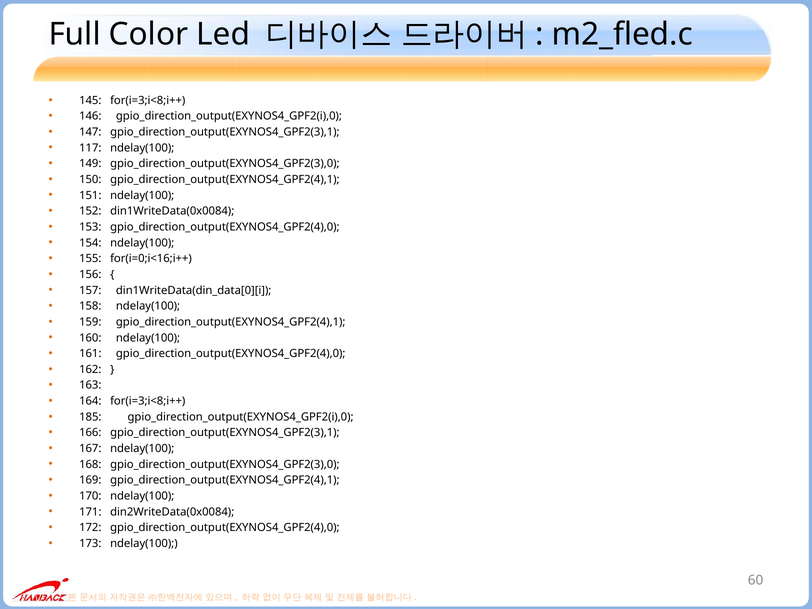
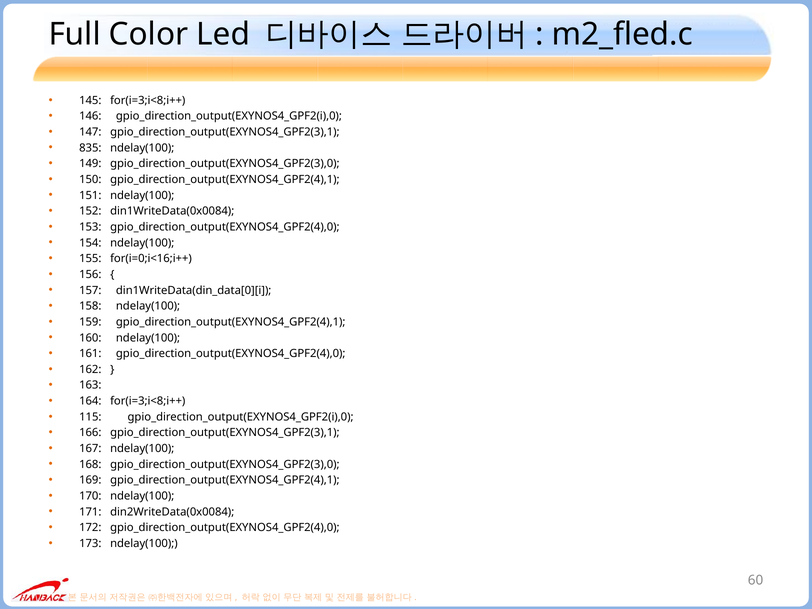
117: 117 -> 835
185: 185 -> 115
